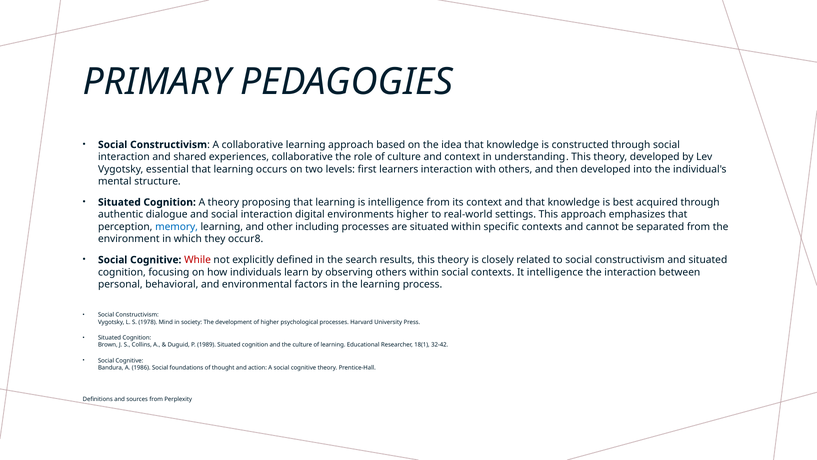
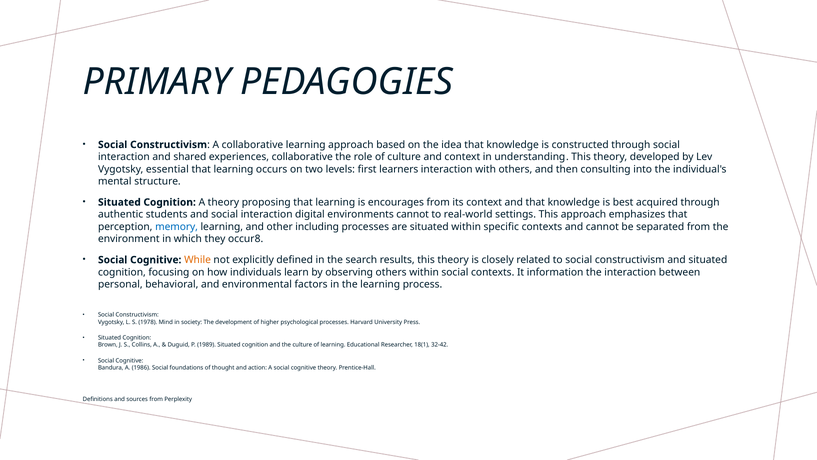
then developed: developed -> consulting
is intelligence: intelligence -> encourages
dialogue: dialogue -> students
environments higher: higher -> cannot
While colour: red -> orange
It intelligence: intelligence -> information
